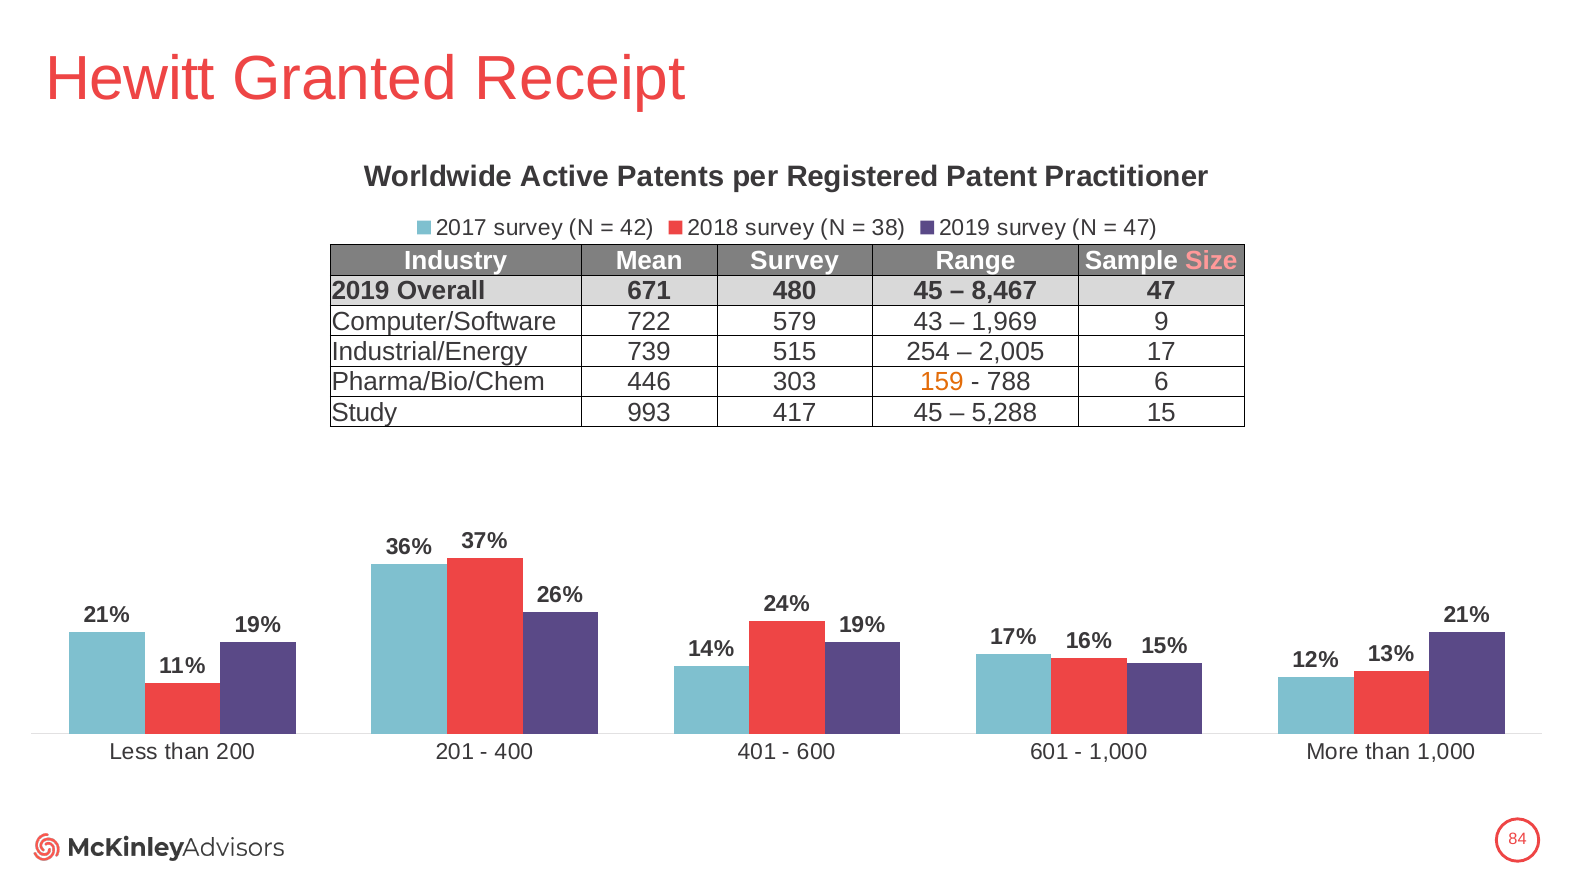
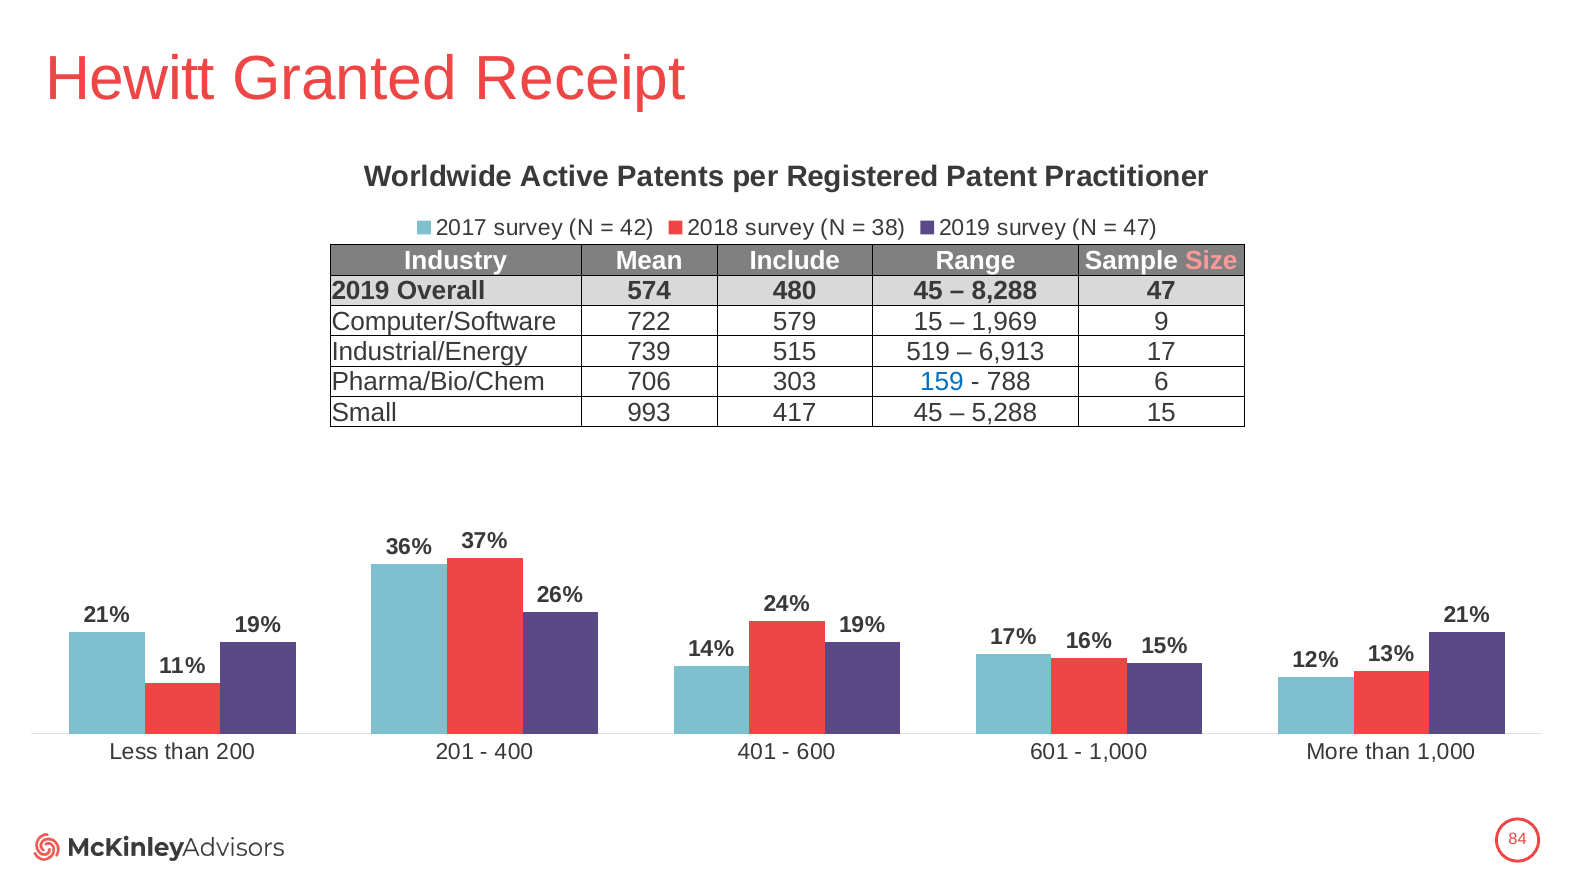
Mean Survey: Survey -> Include
671: 671 -> 574
8,467: 8,467 -> 8,288
579 43: 43 -> 15
254: 254 -> 519
2,005: 2,005 -> 6,913
446: 446 -> 706
159 colour: orange -> blue
Study: Study -> Small
